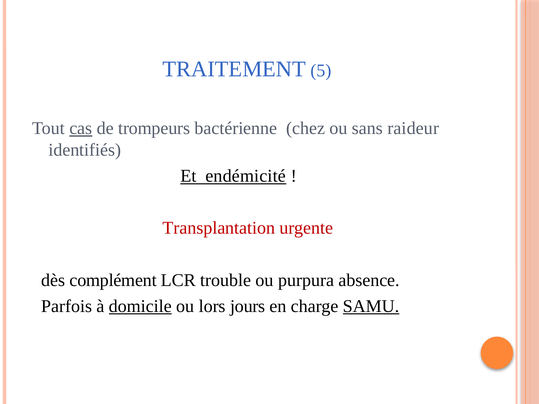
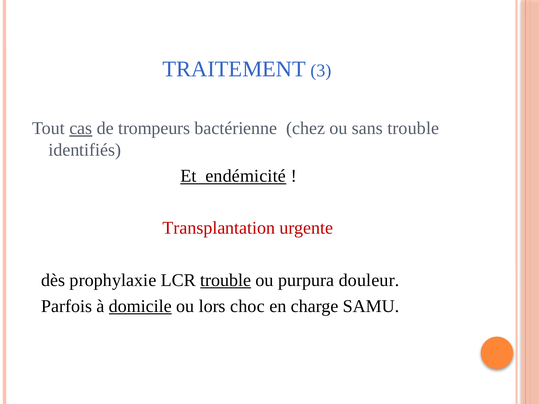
5: 5 -> 3
sans raideur: raideur -> trouble
complément: complément -> prophylaxie
trouble at (226, 280) underline: none -> present
absence: absence -> douleur
jours: jours -> choc
SAMU underline: present -> none
